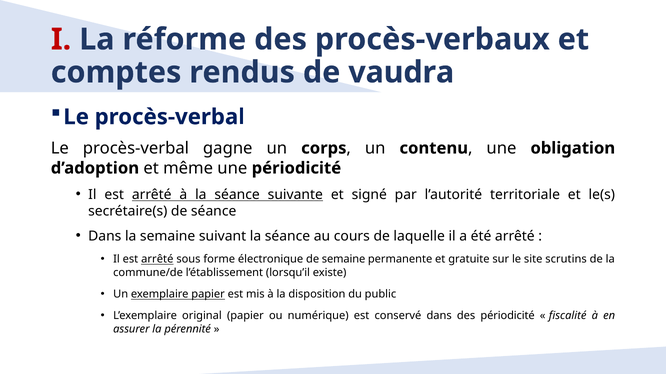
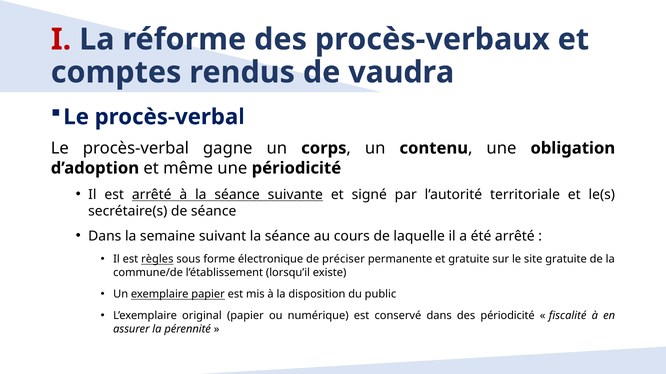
arrêté at (157, 260): arrêté -> règles
de semaine: semaine -> préciser
site scrutins: scrutins -> gratuite
